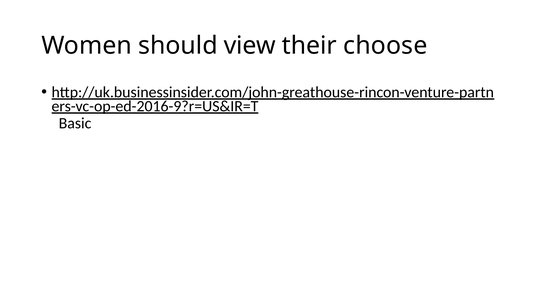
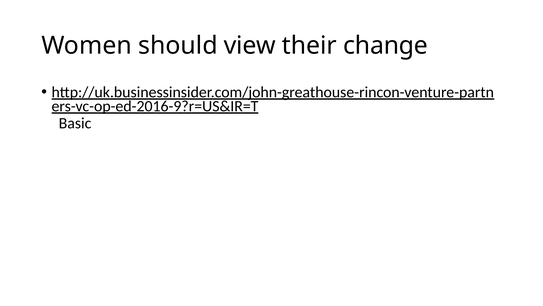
choose: choose -> change
